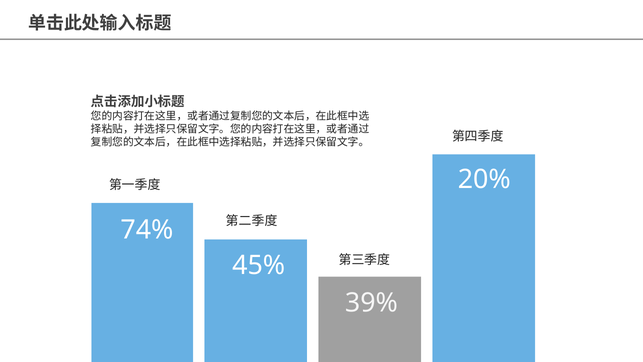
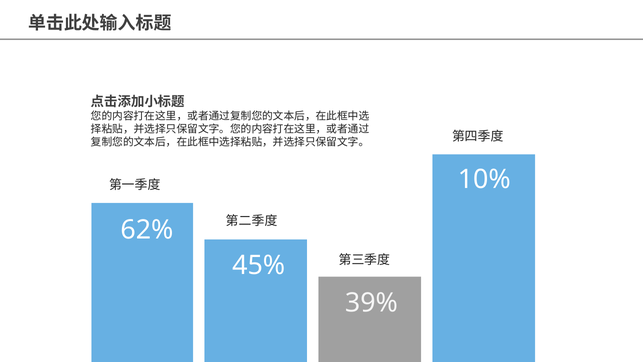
20%: 20% -> 10%
74%: 74% -> 62%
